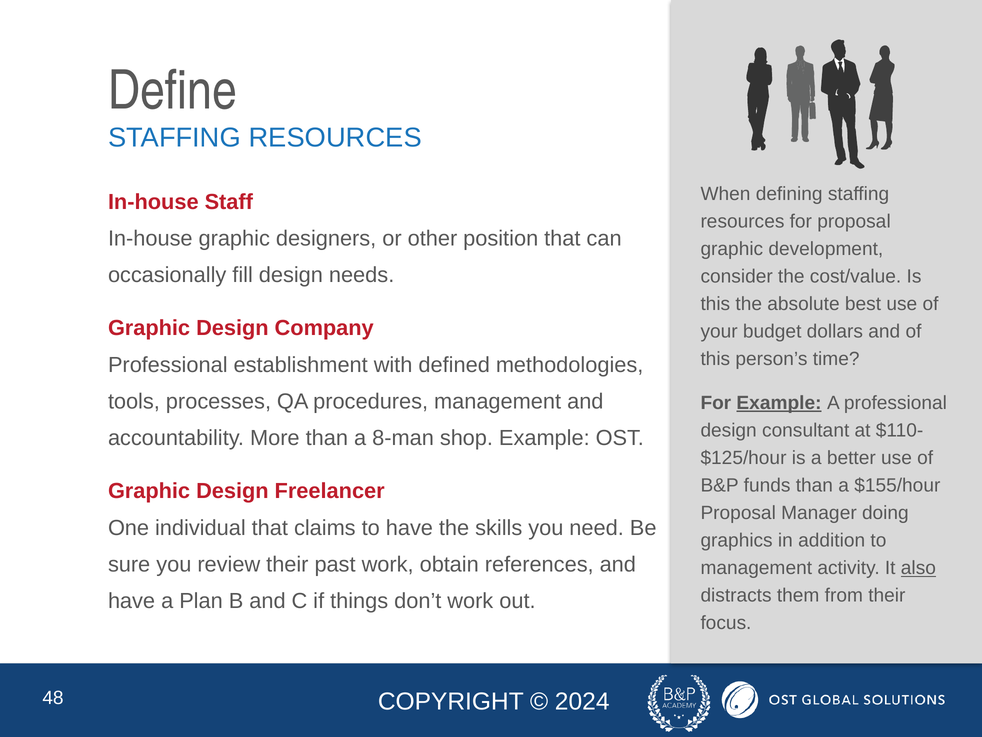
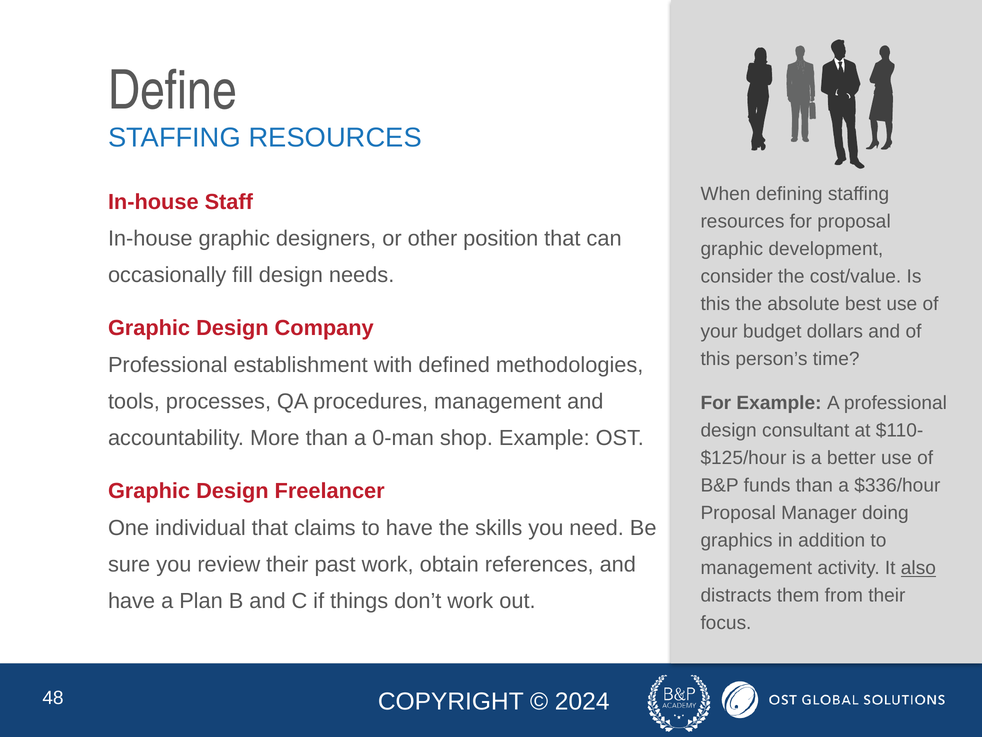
Example at (779, 403) underline: present -> none
8-man: 8-man -> 0-man
$155/hour: $155/hour -> $336/hour
